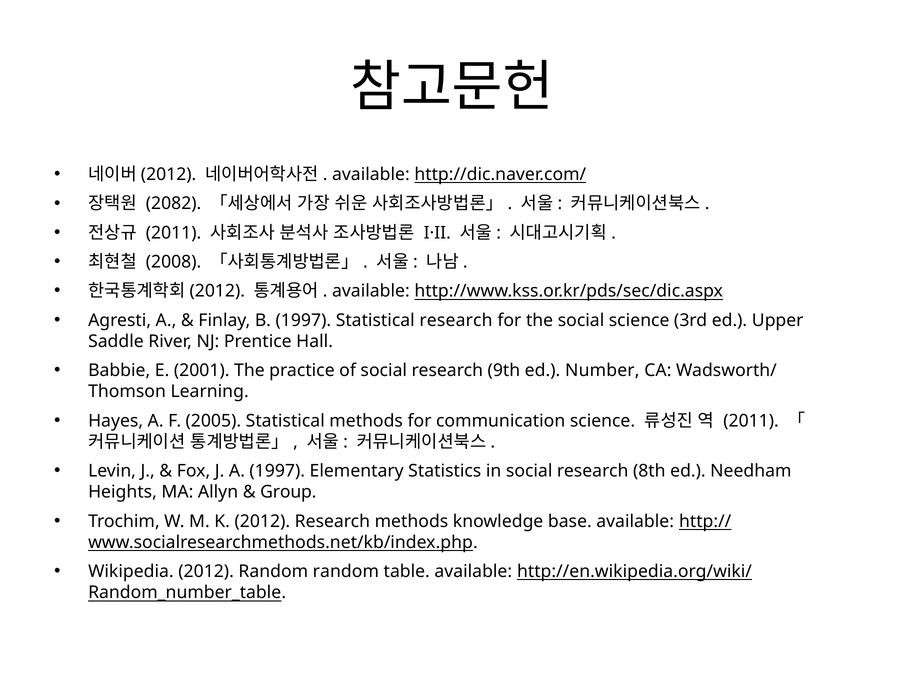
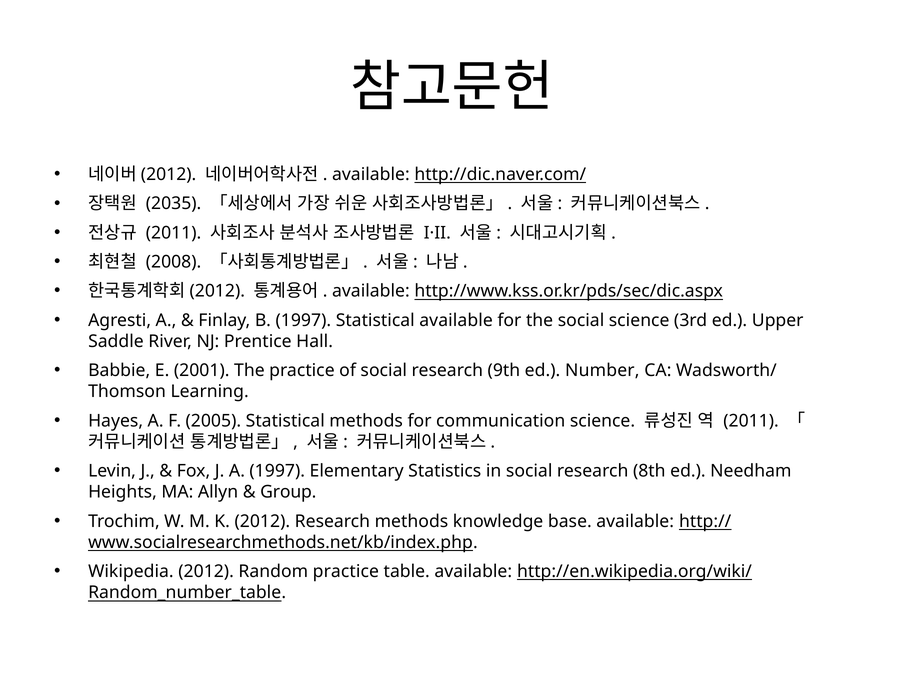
2082: 2082 -> 2035
Statistical research: research -> available
Random random: random -> practice
